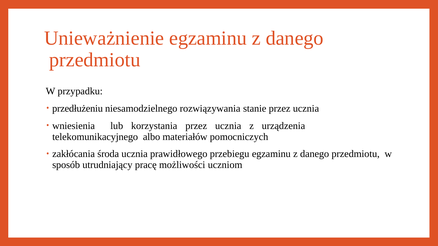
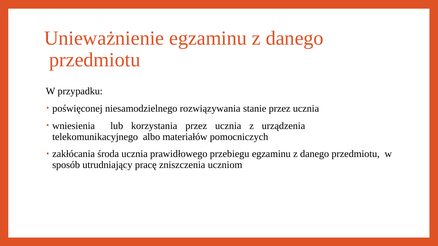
przedłużeniu: przedłużeniu -> poświęconej
możliwości: możliwości -> zniszczenia
